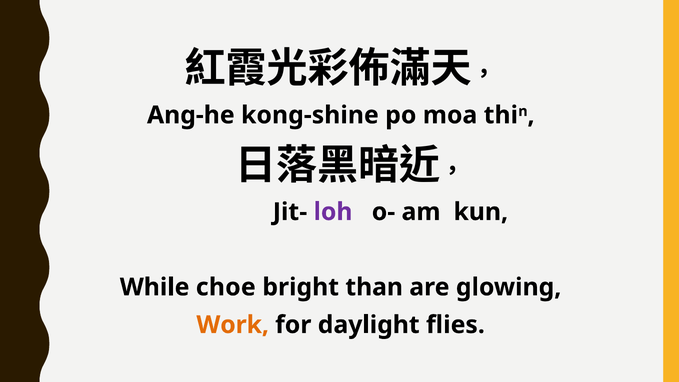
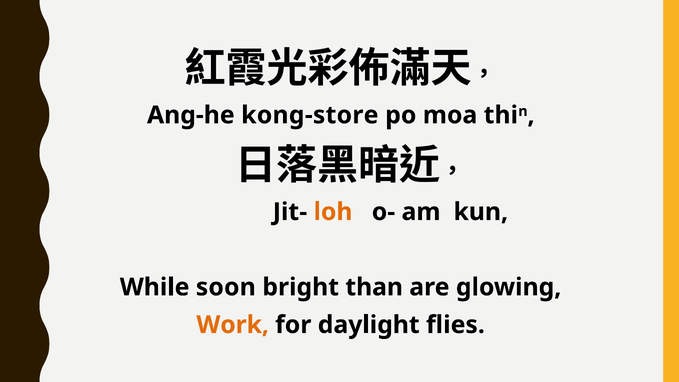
kong-shine: kong-shine -> kong-store
loh colour: purple -> orange
choe: choe -> soon
